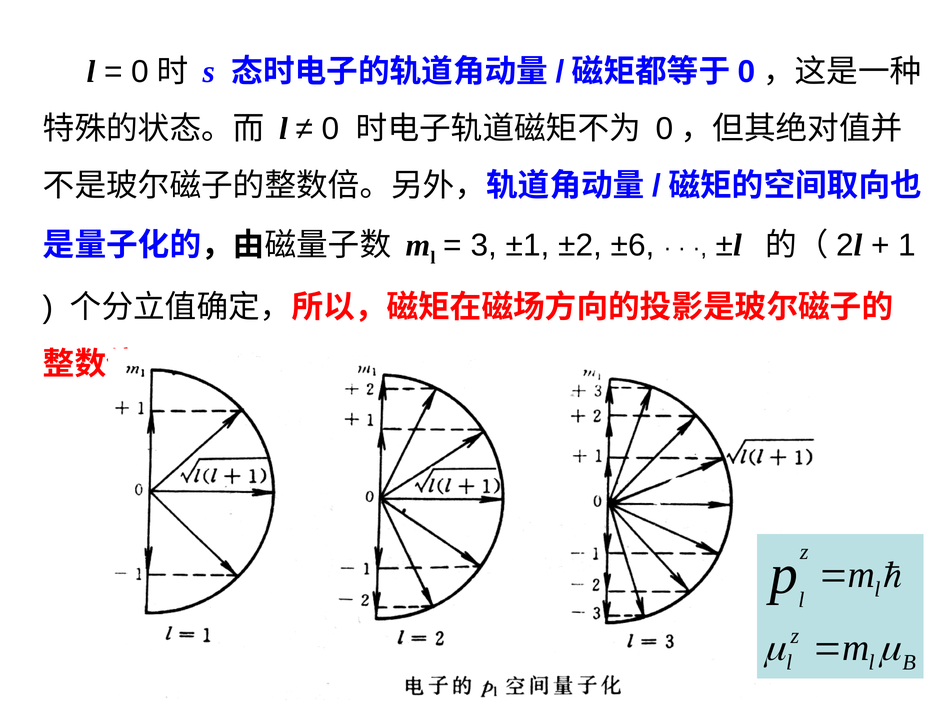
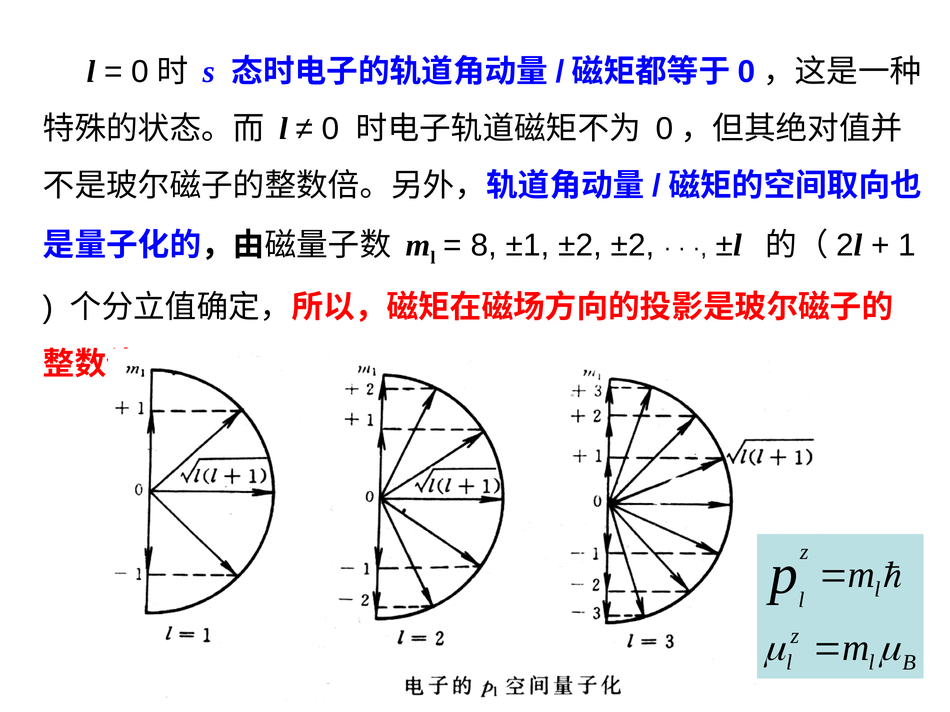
3: 3 -> 8
±2 ±6: ±6 -> ±2
